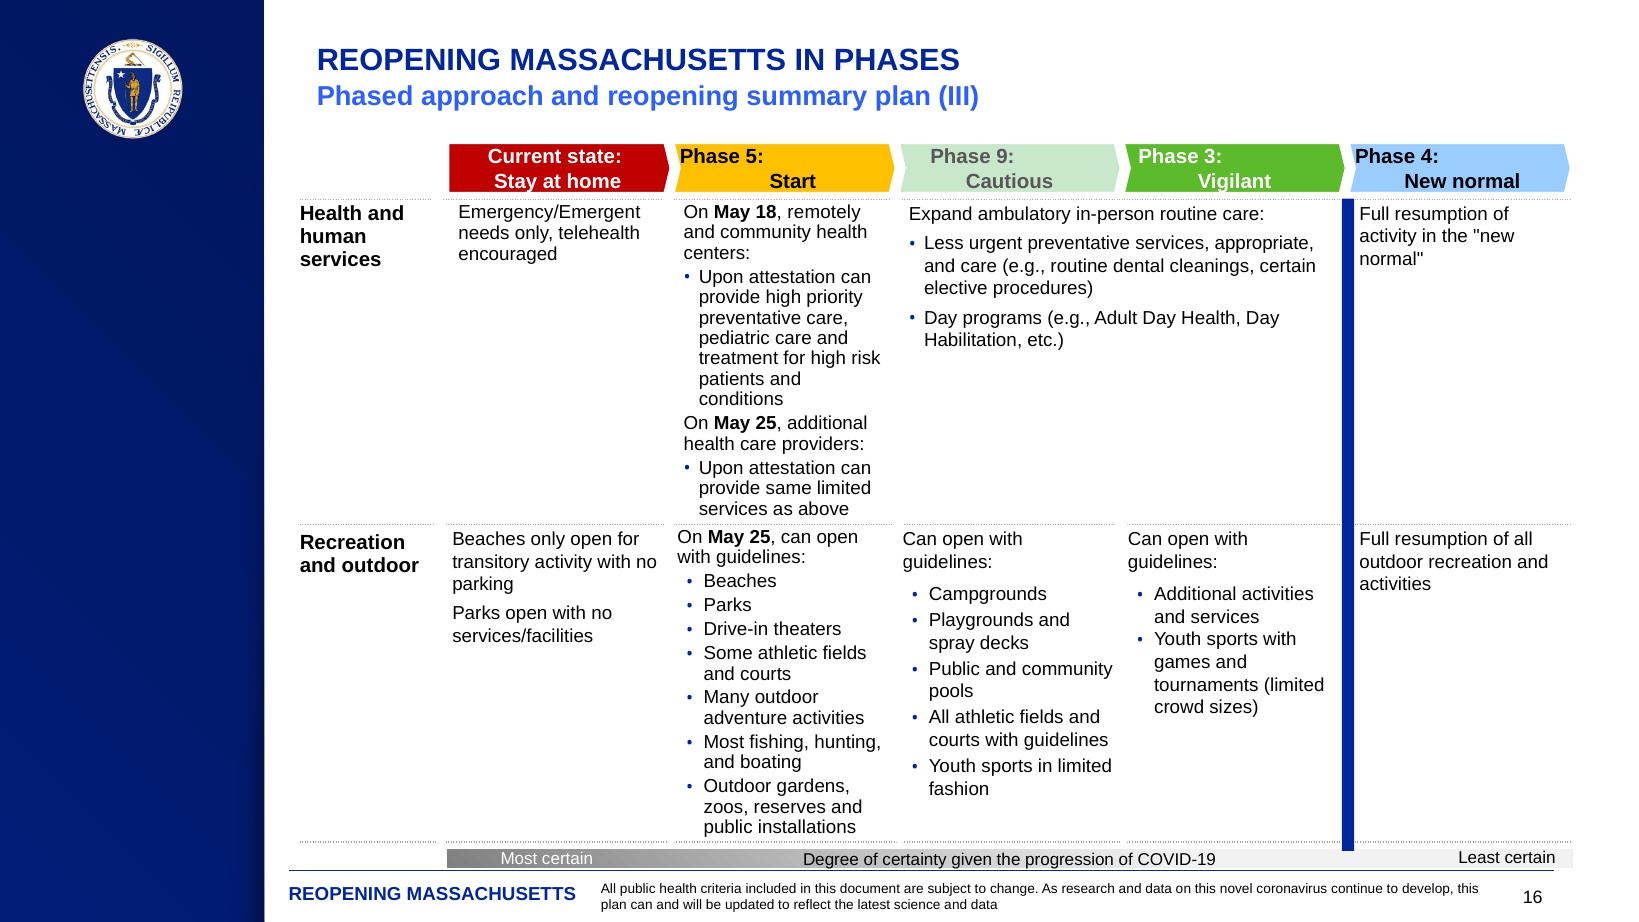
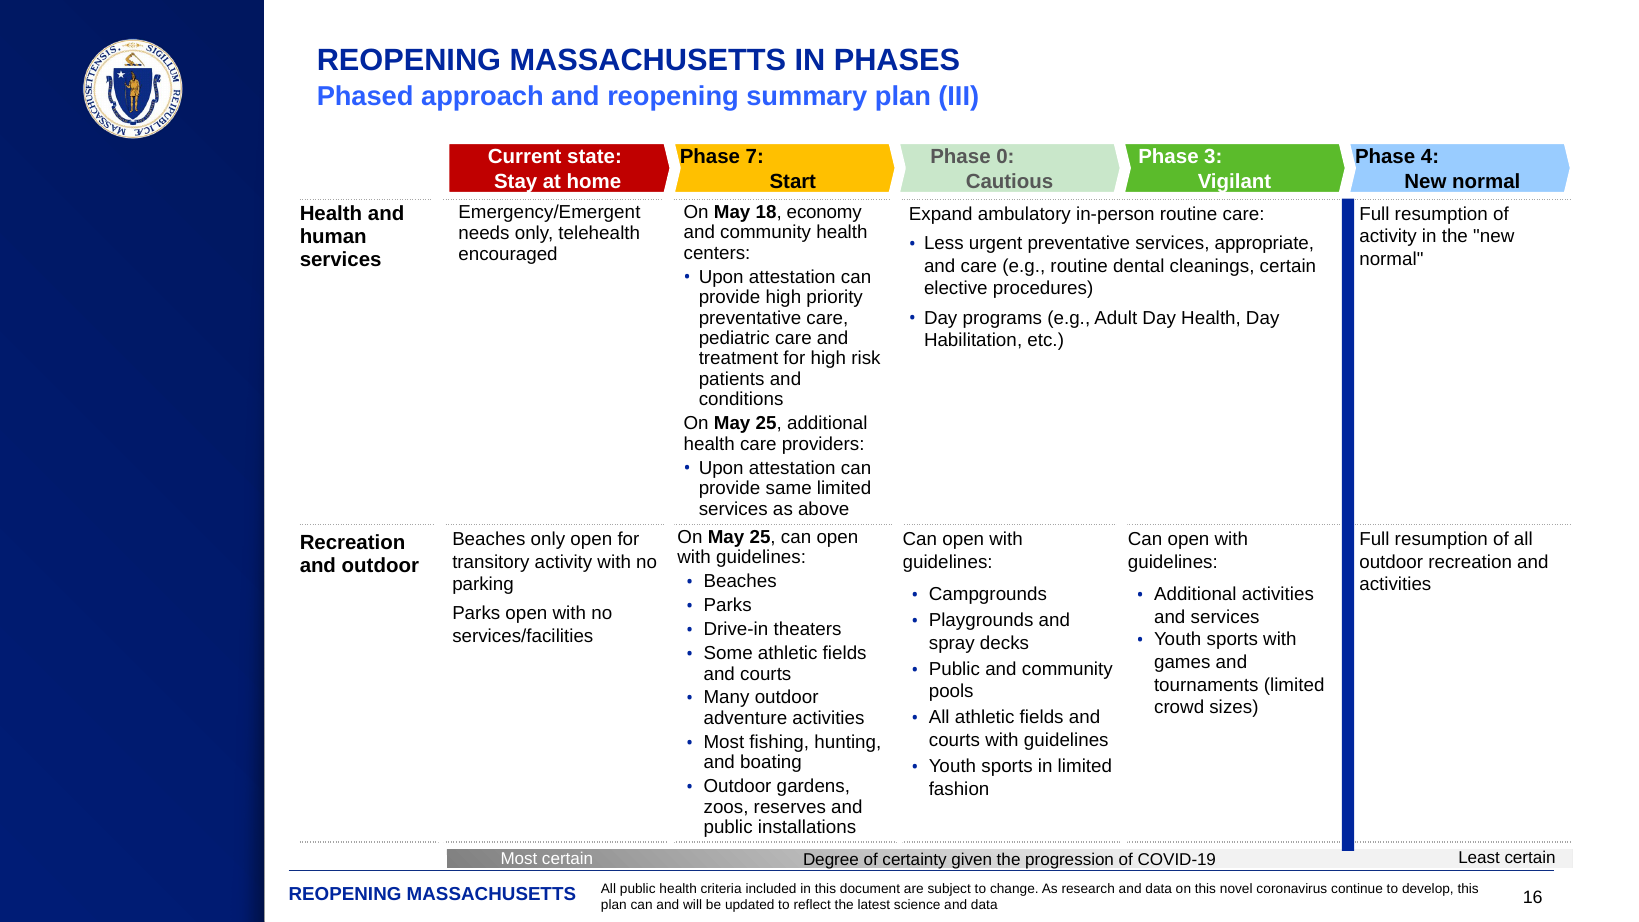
5: 5 -> 7
9: 9 -> 0
remotely: remotely -> economy
